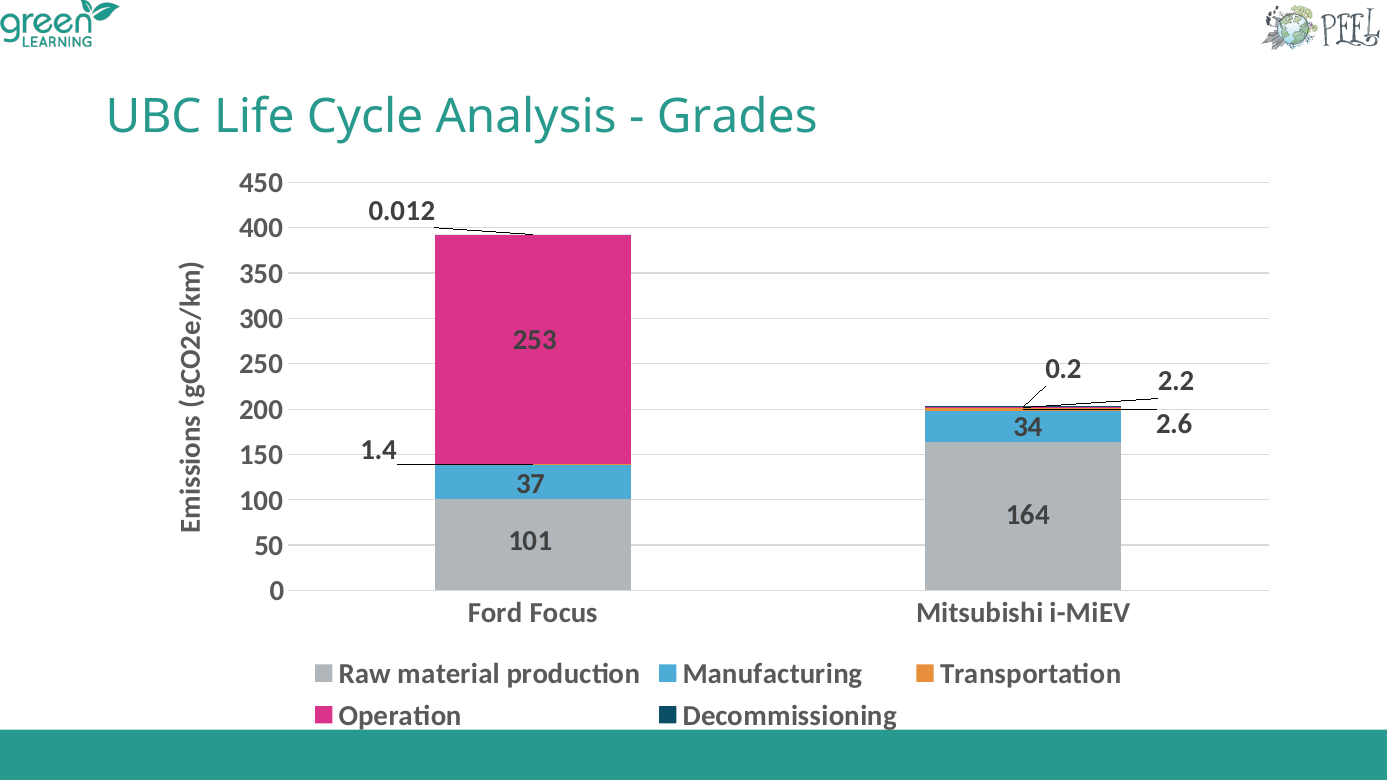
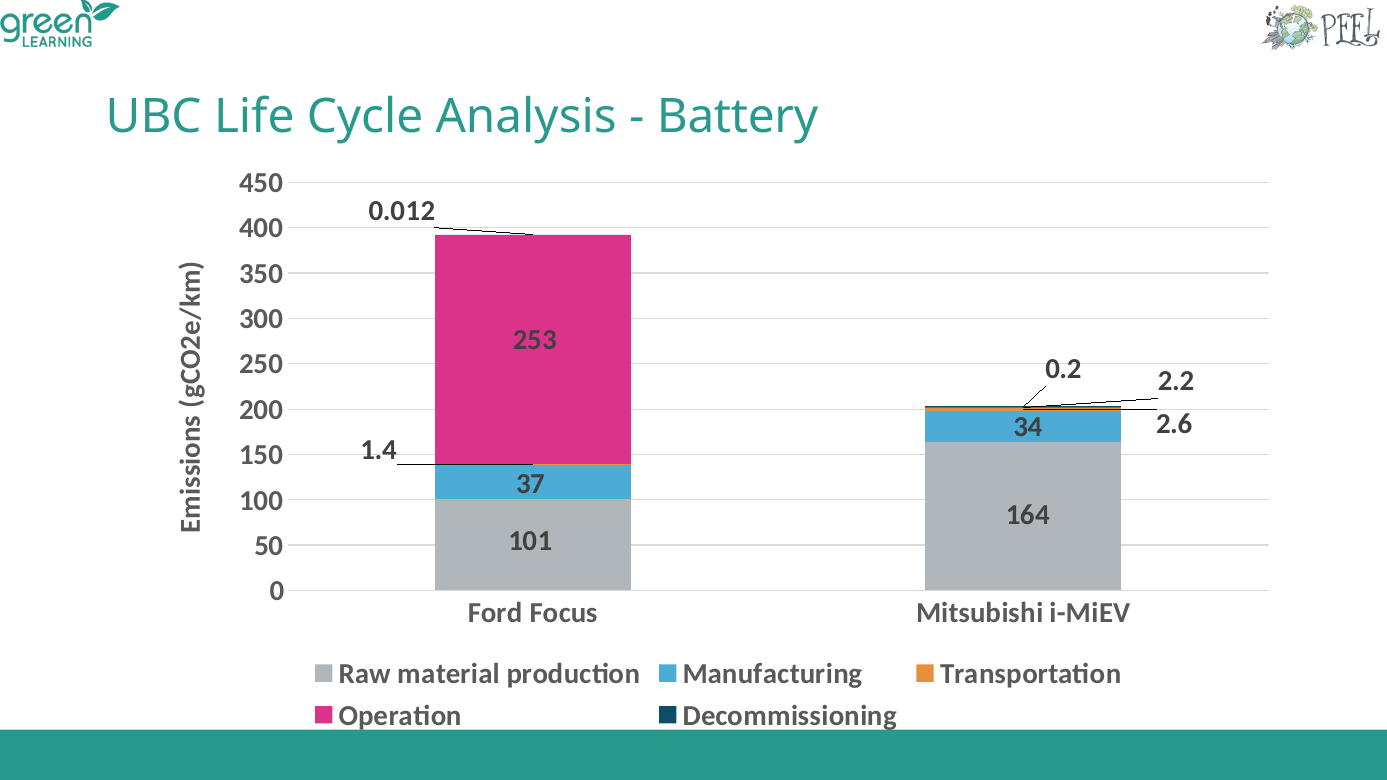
Grades: Grades -> Battery
